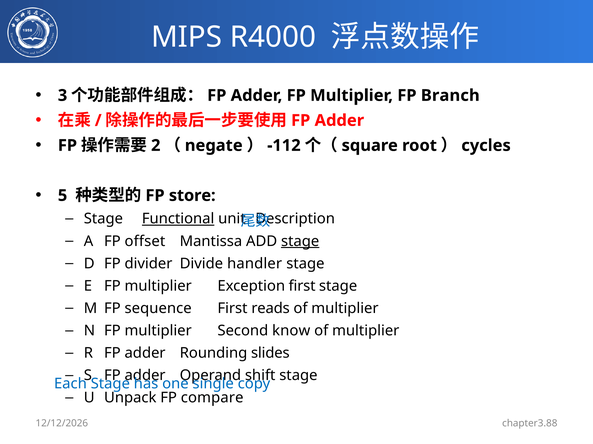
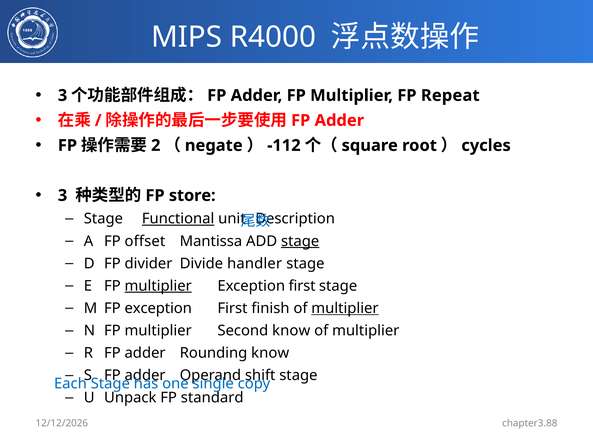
Branch: Branch -> Repeat
5 at (63, 196): 5 -> 3
multiplier at (158, 286) underline: none -> present
FP sequence: sequence -> exception
reads: reads -> finish
multiplier at (345, 309) underline: none -> present
Rounding slides: slides -> know
compare: compare -> standard
